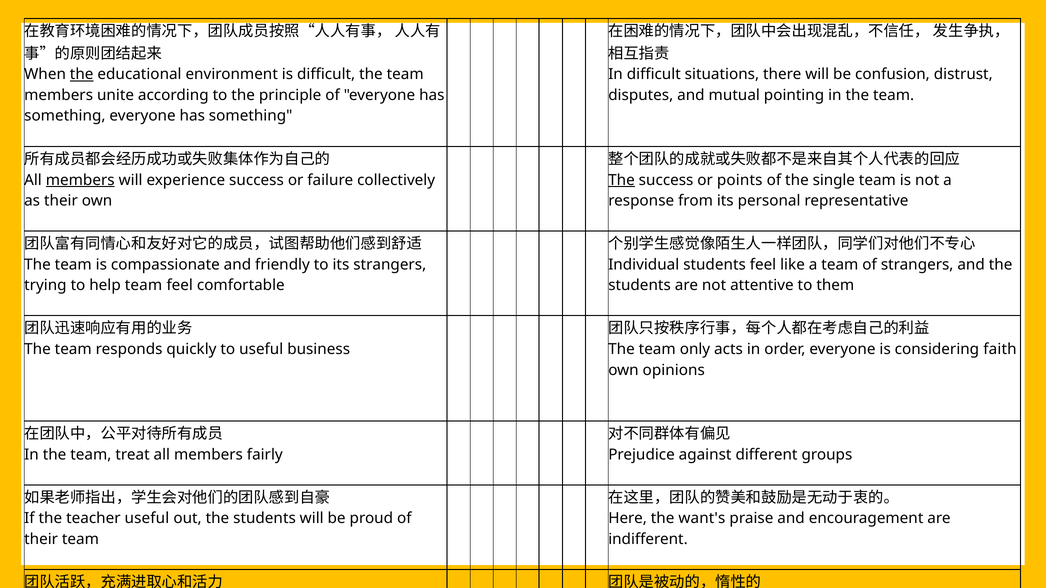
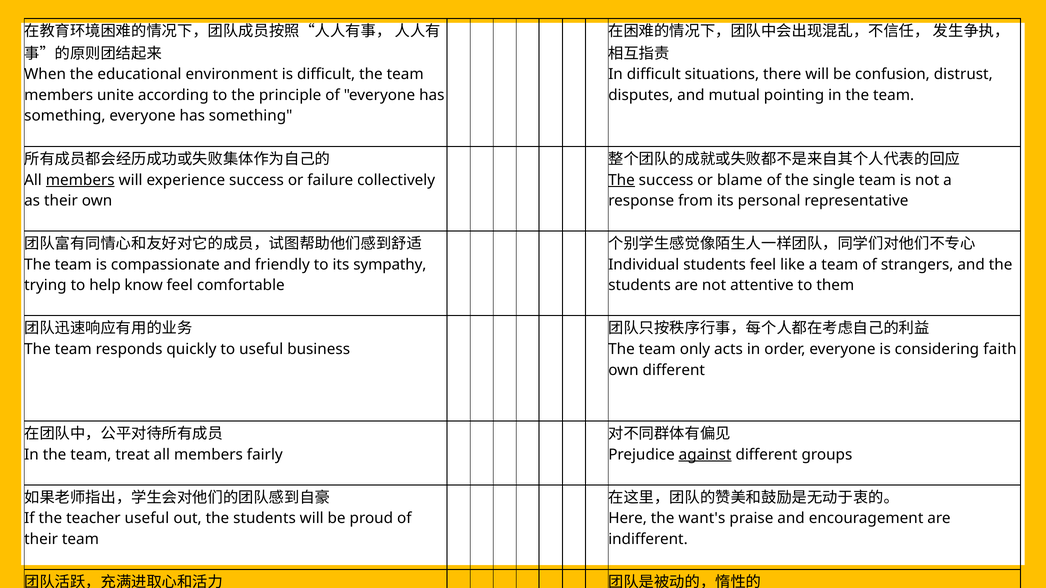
the at (82, 74) underline: present -> none
points: points -> blame
its strangers: strangers -> sympathy
help team: team -> know
own opinions: opinions -> different
against underline: none -> present
